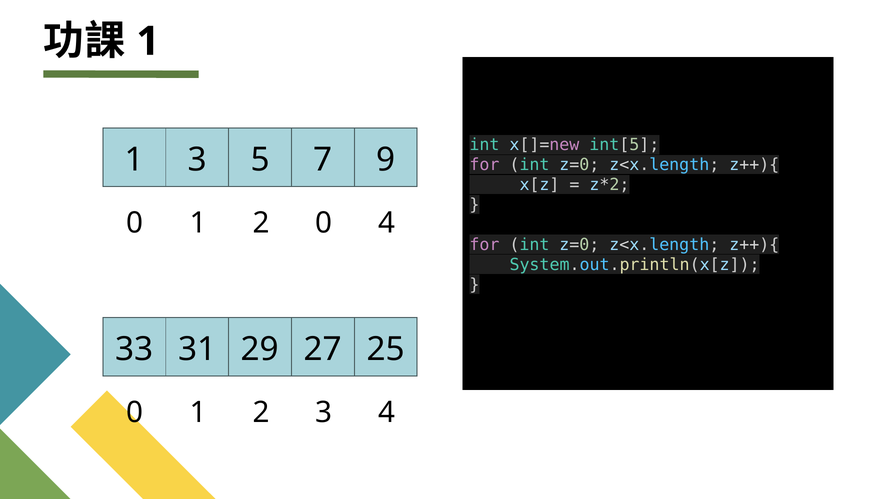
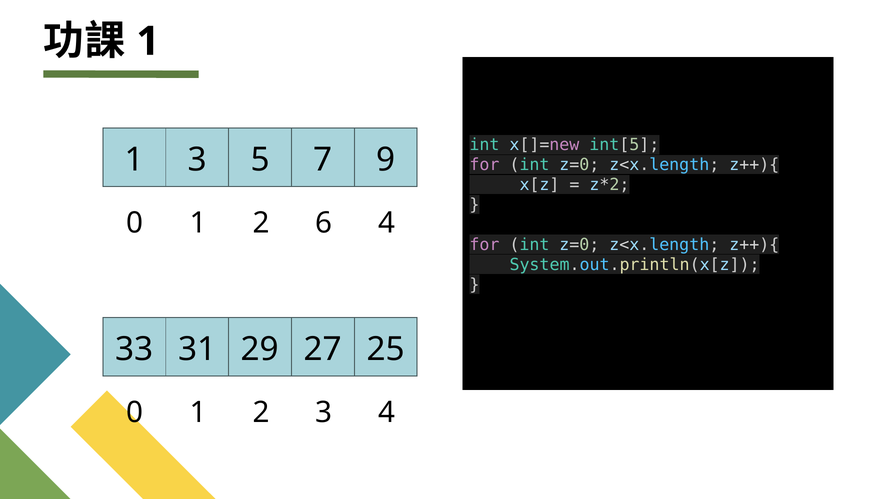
2 0: 0 -> 6
